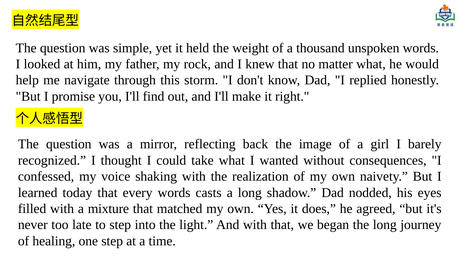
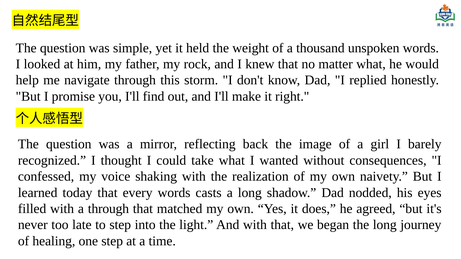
a mixture: mixture -> through
